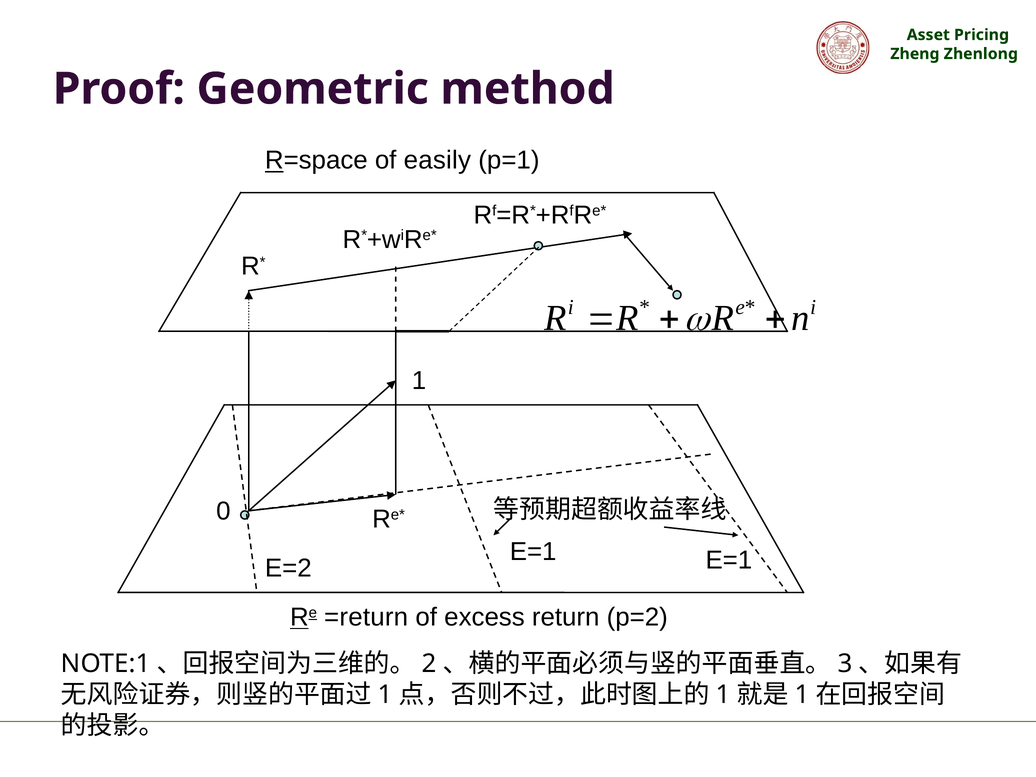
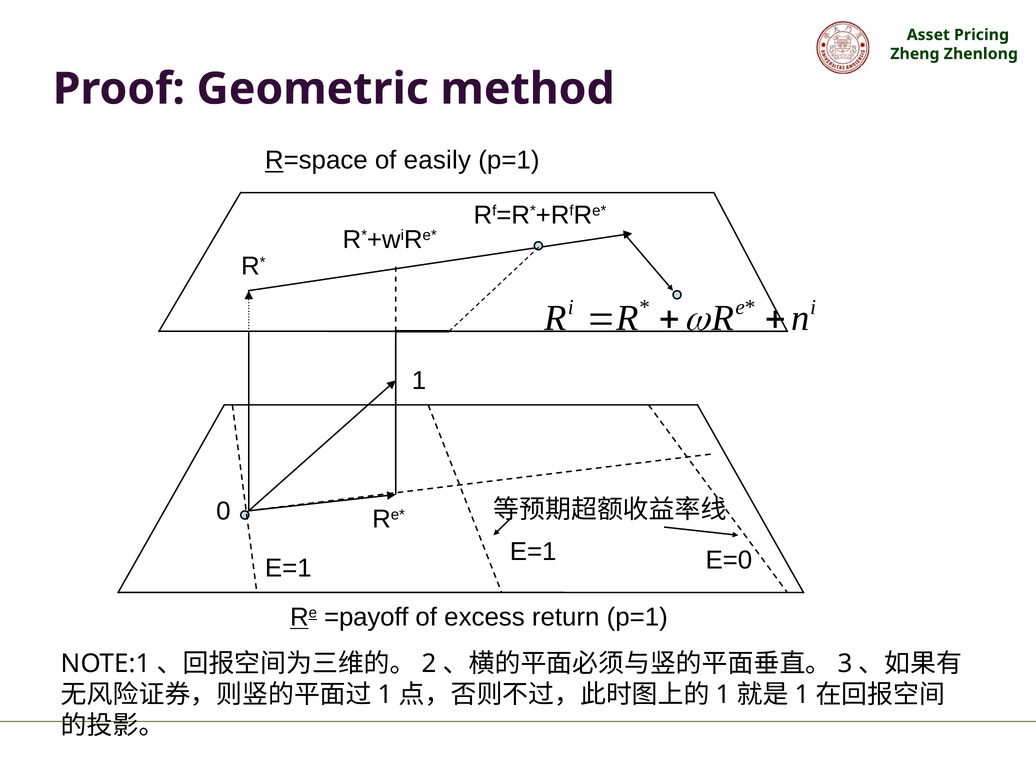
E=1 E=1: E=1 -> E=0
E=2 at (288, 568): E=2 -> E=1
=return: =return -> =payoff
return p=2: p=2 -> p=1
